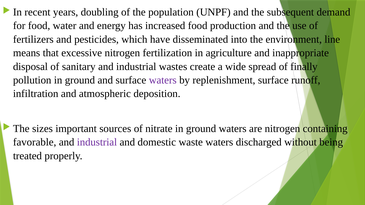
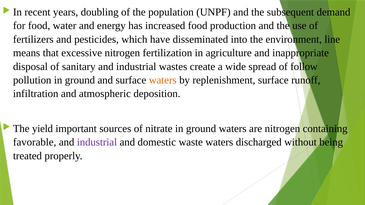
finally: finally -> follow
waters at (163, 80) colour: purple -> orange
sizes: sizes -> yield
